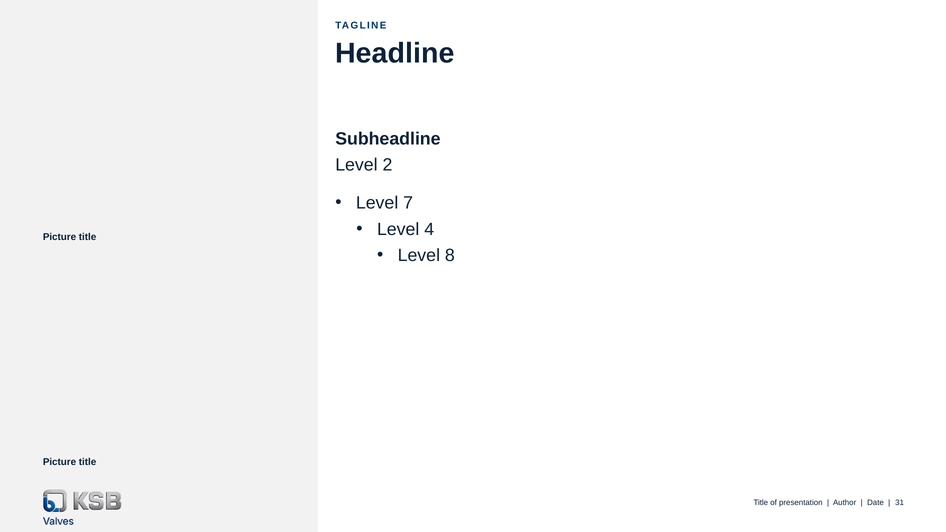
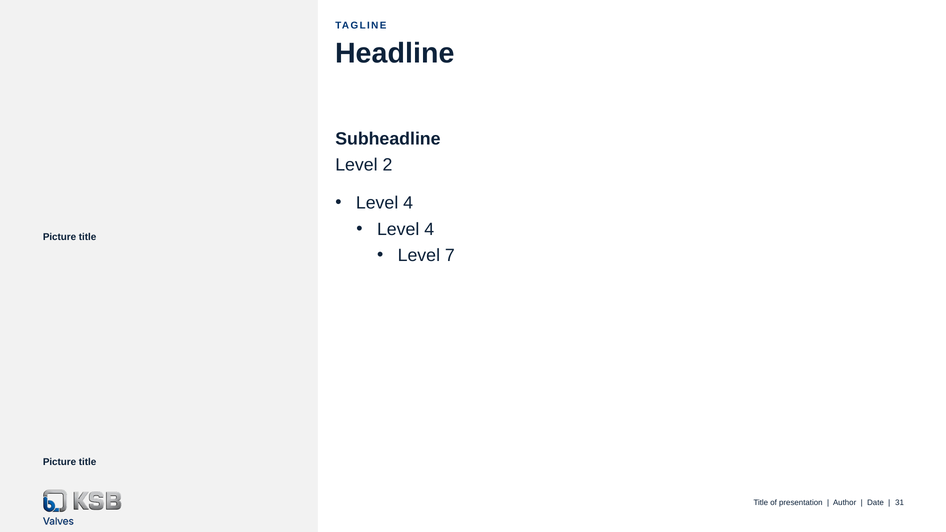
7 at (408, 203): 7 -> 4
8: 8 -> 7
